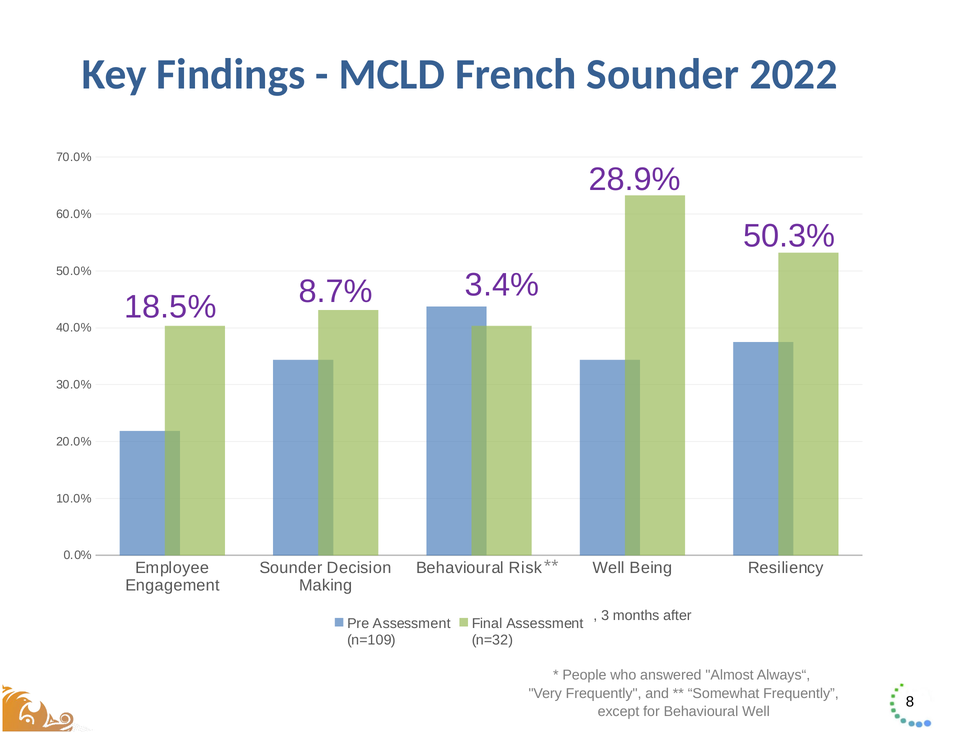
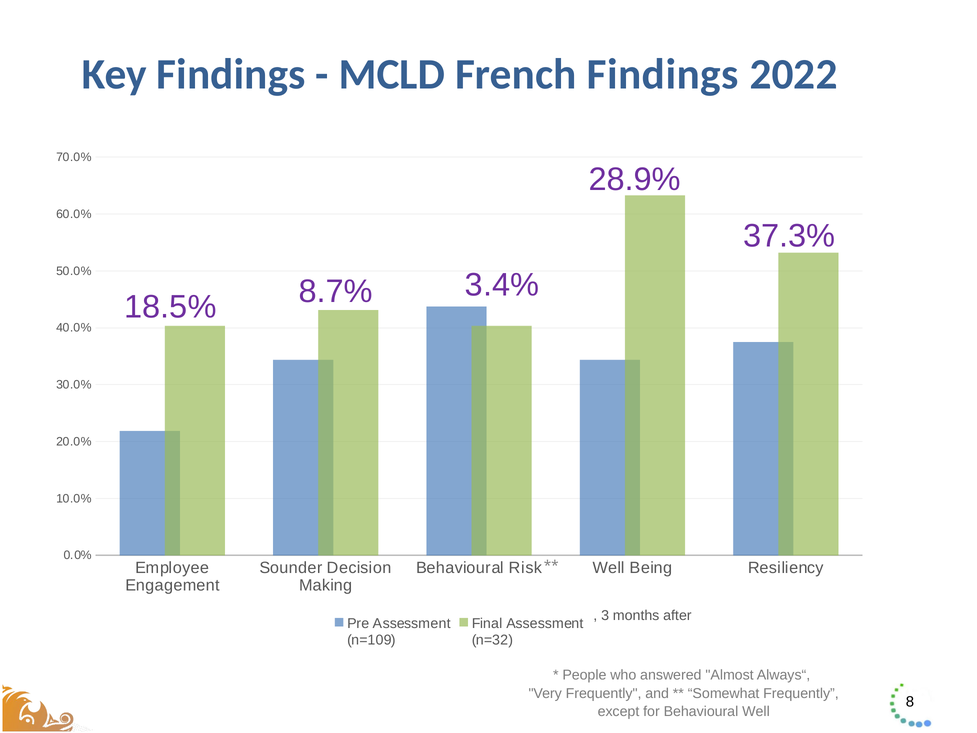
French Sounder: Sounder -> Findings
50.3%: 50.3% -> 37.3%
